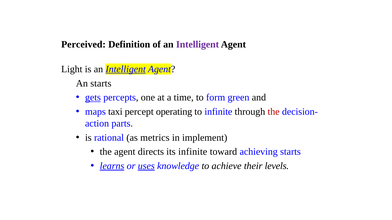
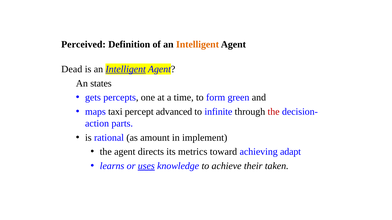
Intelligent at (197, 45) colour: purple -> orange
Light: Light -> Dead
An starts: starts -> states
gets underline: present -> none
operating: operating -> advanced
metrics: metrics -> amount
its infinite: infinite -> metrics
achieving starts: starts -> adapt
learns underline: present -> none
levels: levels -> taken
